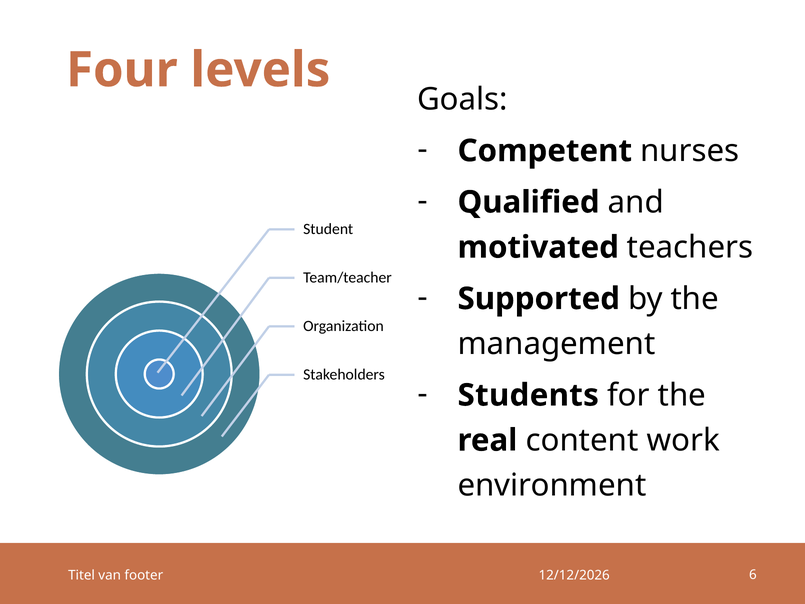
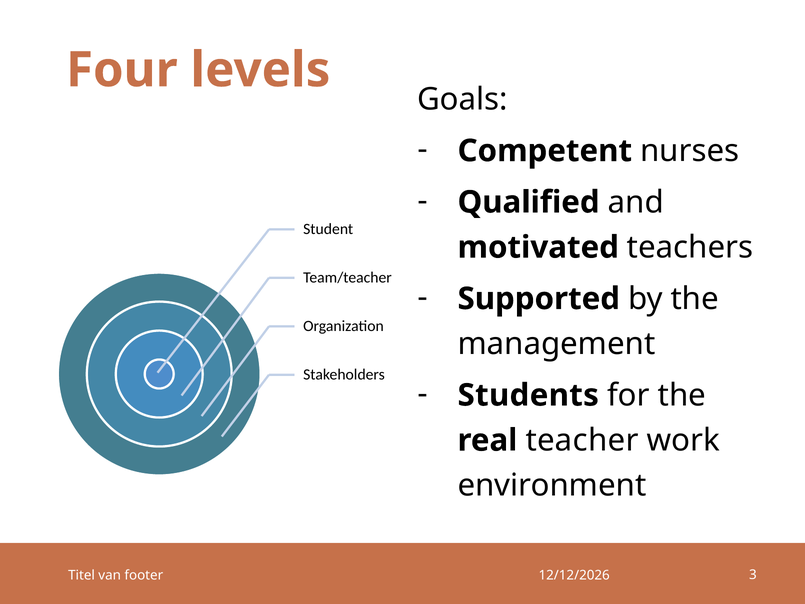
content: content -> teacher
6: 6 -> 3
